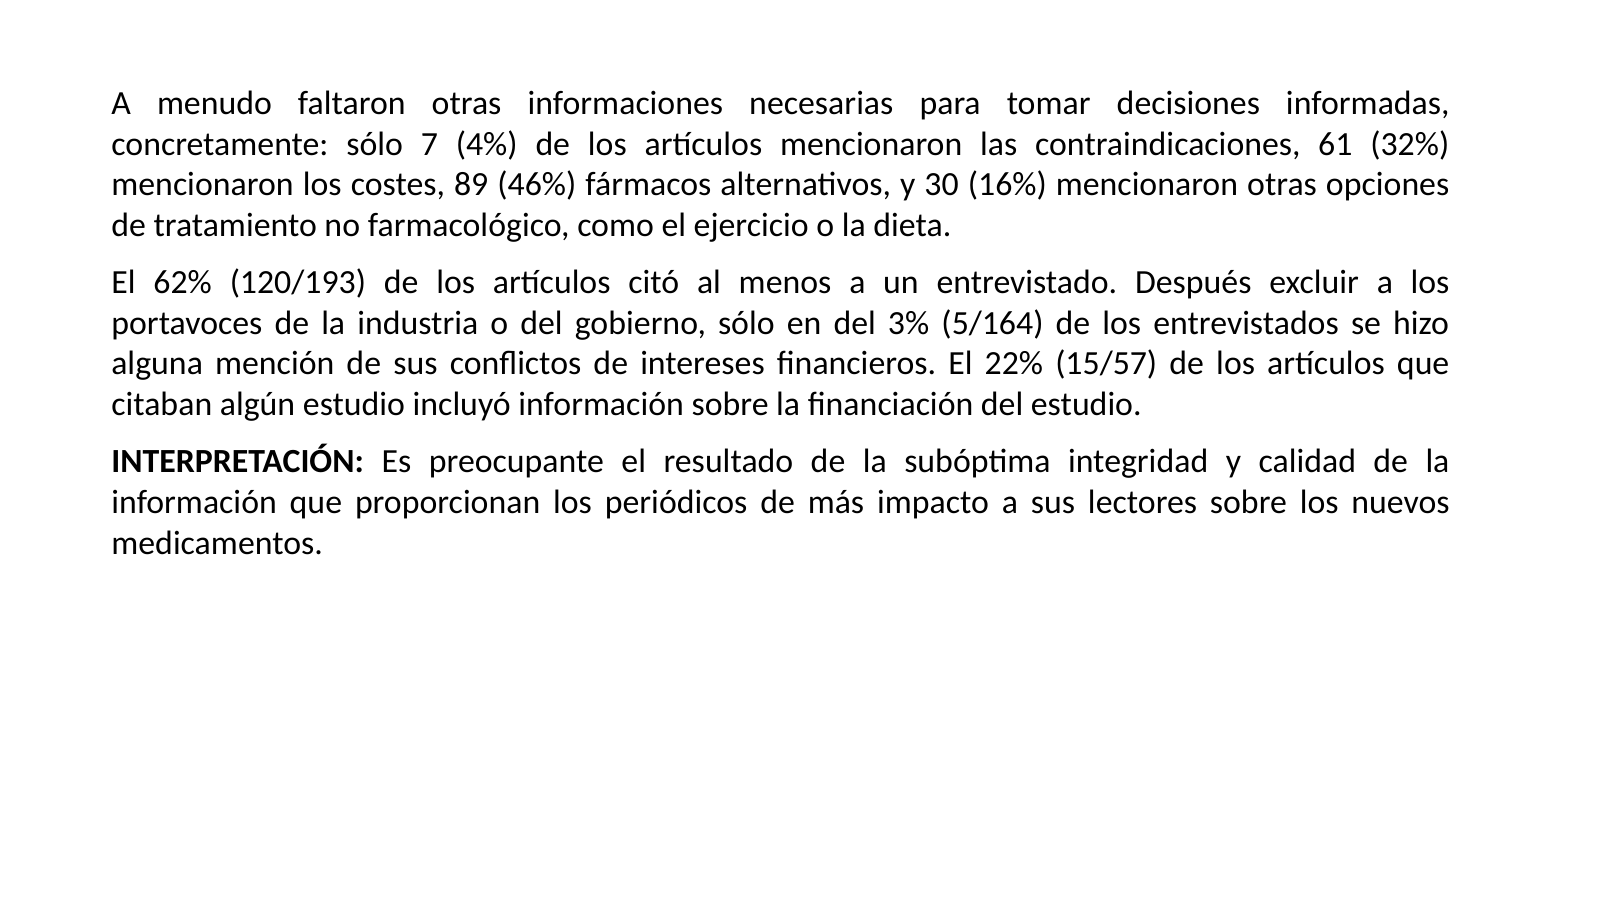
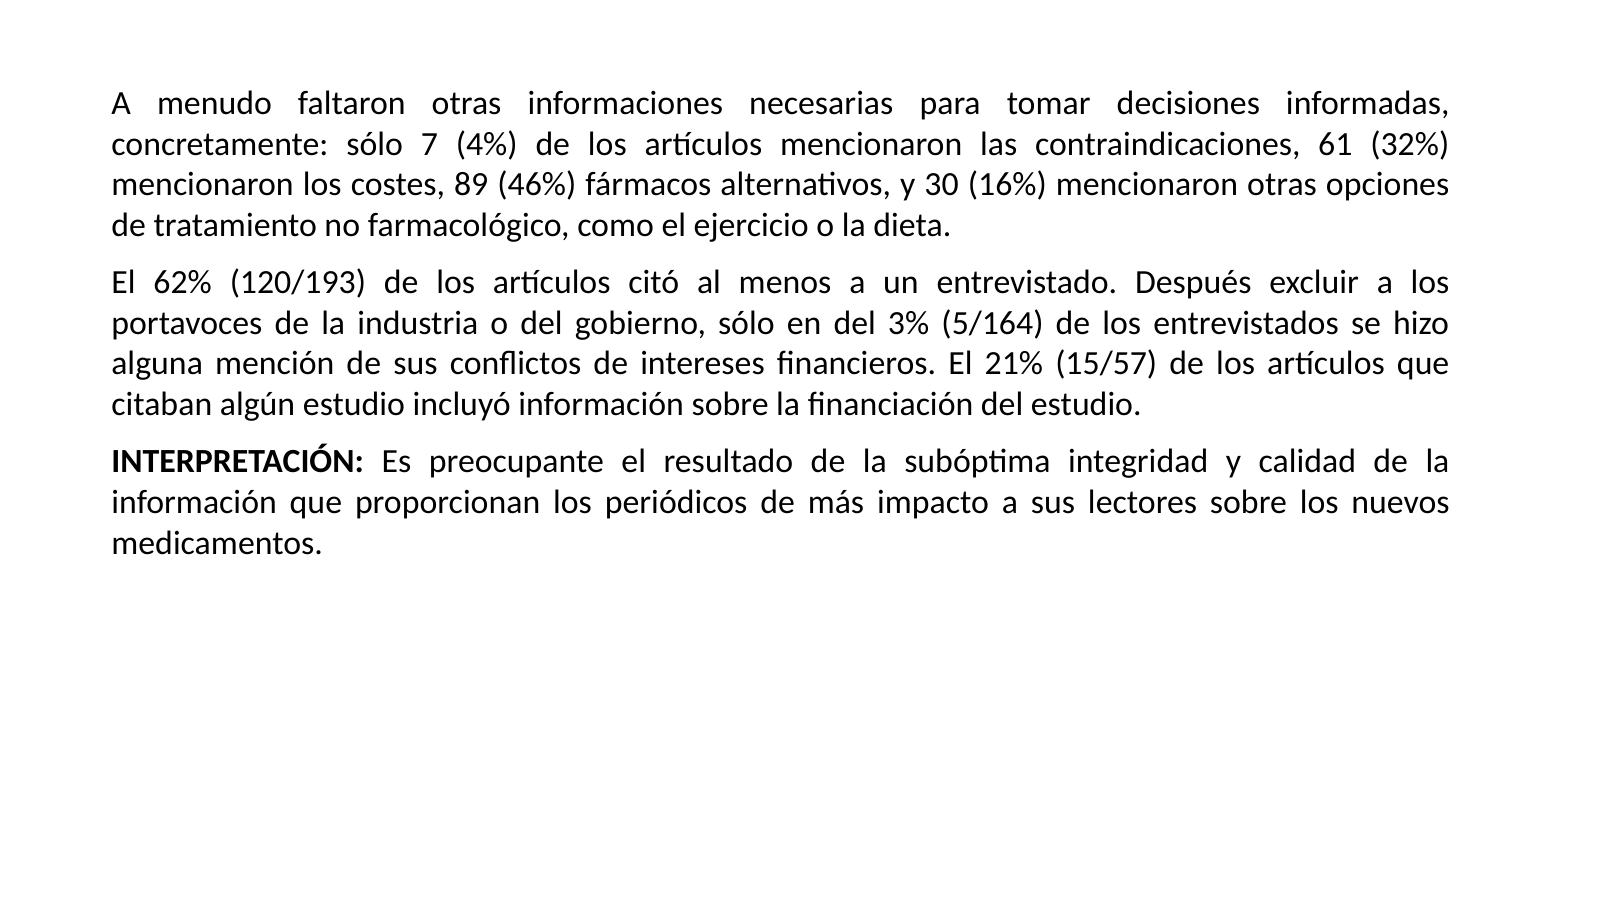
22%: 22% -> 21%
